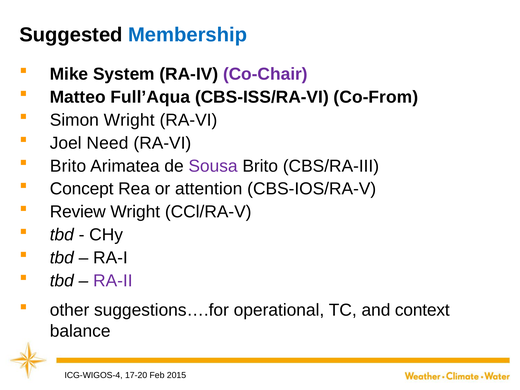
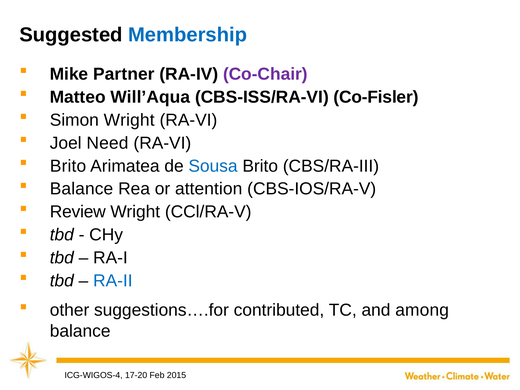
System: System -> Partner
Full’Aqua: Full’Aqua -> Will’Aqua
Co-From: Co-From -> Co-Fisler
Sousa colour: purple -> blue
Concept at (82, 189): Concept -> Balance
RA-II colour: purple -> blue
operational: operational -> contributed
context: context -> among
